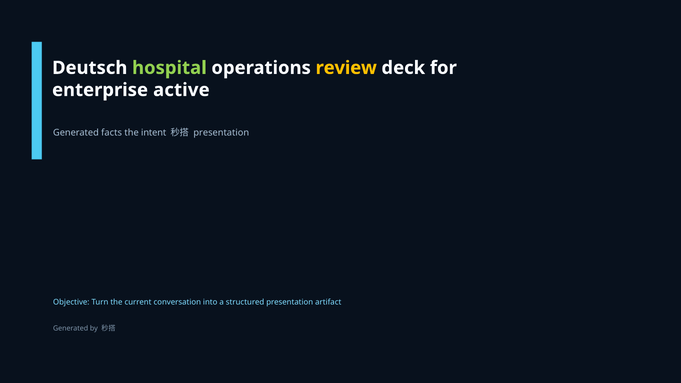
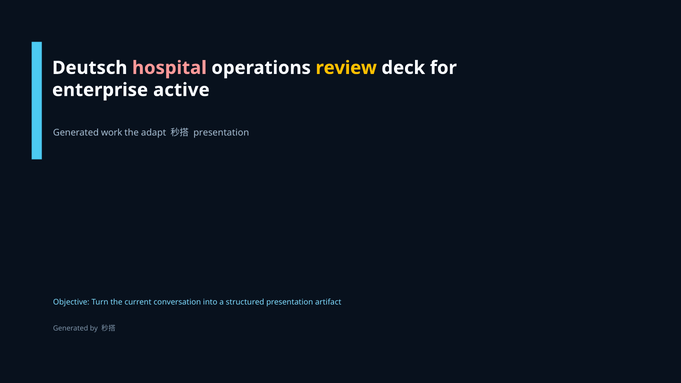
hospital colour: light green -> pink
facts: facts -> work
intent: intent -> adapt
